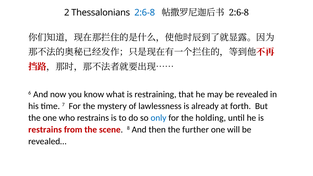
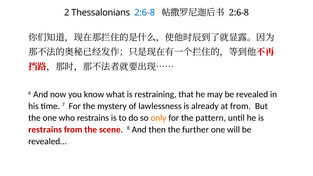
at forth: forth -> from
only colour: blue -> orange
holding: holding -> pattern
